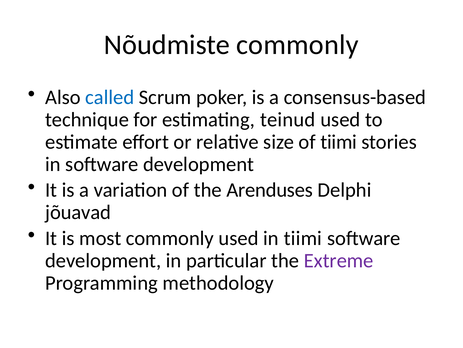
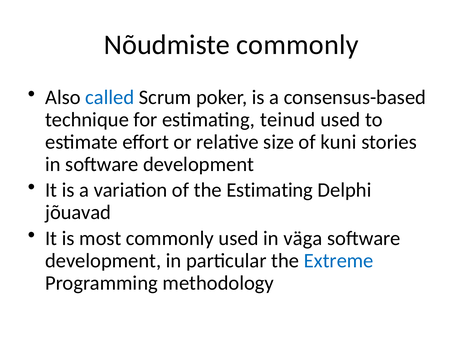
of tiimi: tiimi -> kuni
the Arenduses: Arenduses -> Estimating
in tiimi: tiimi -> väga
Extreme colour: purple -> blue
